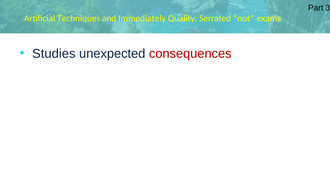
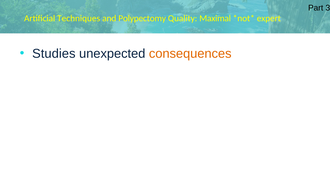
Immediately: Immediately -> Polypectomy
Serrated: Serrated -> Maximal
exams: exams -> expert
consequences colour: red -> orange
